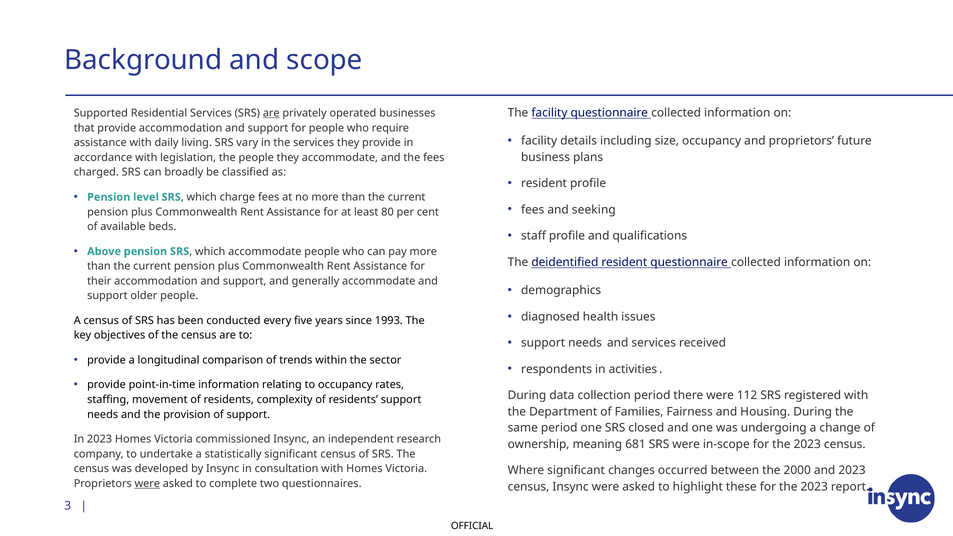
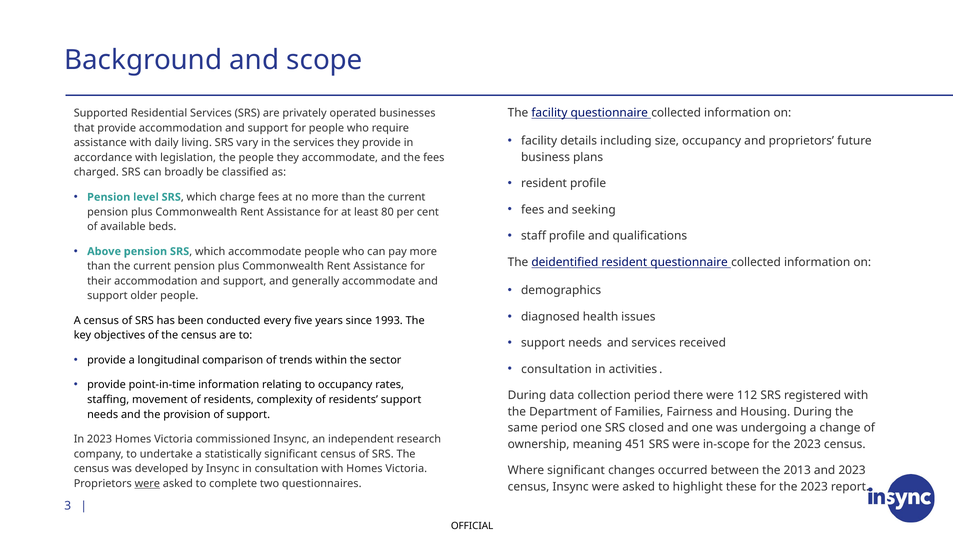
are at (271, 113) underline: present -> none
respondents at (557, 369): respondents -> consultation
681: 681 -> 451
2000: 2000 -> 2013
